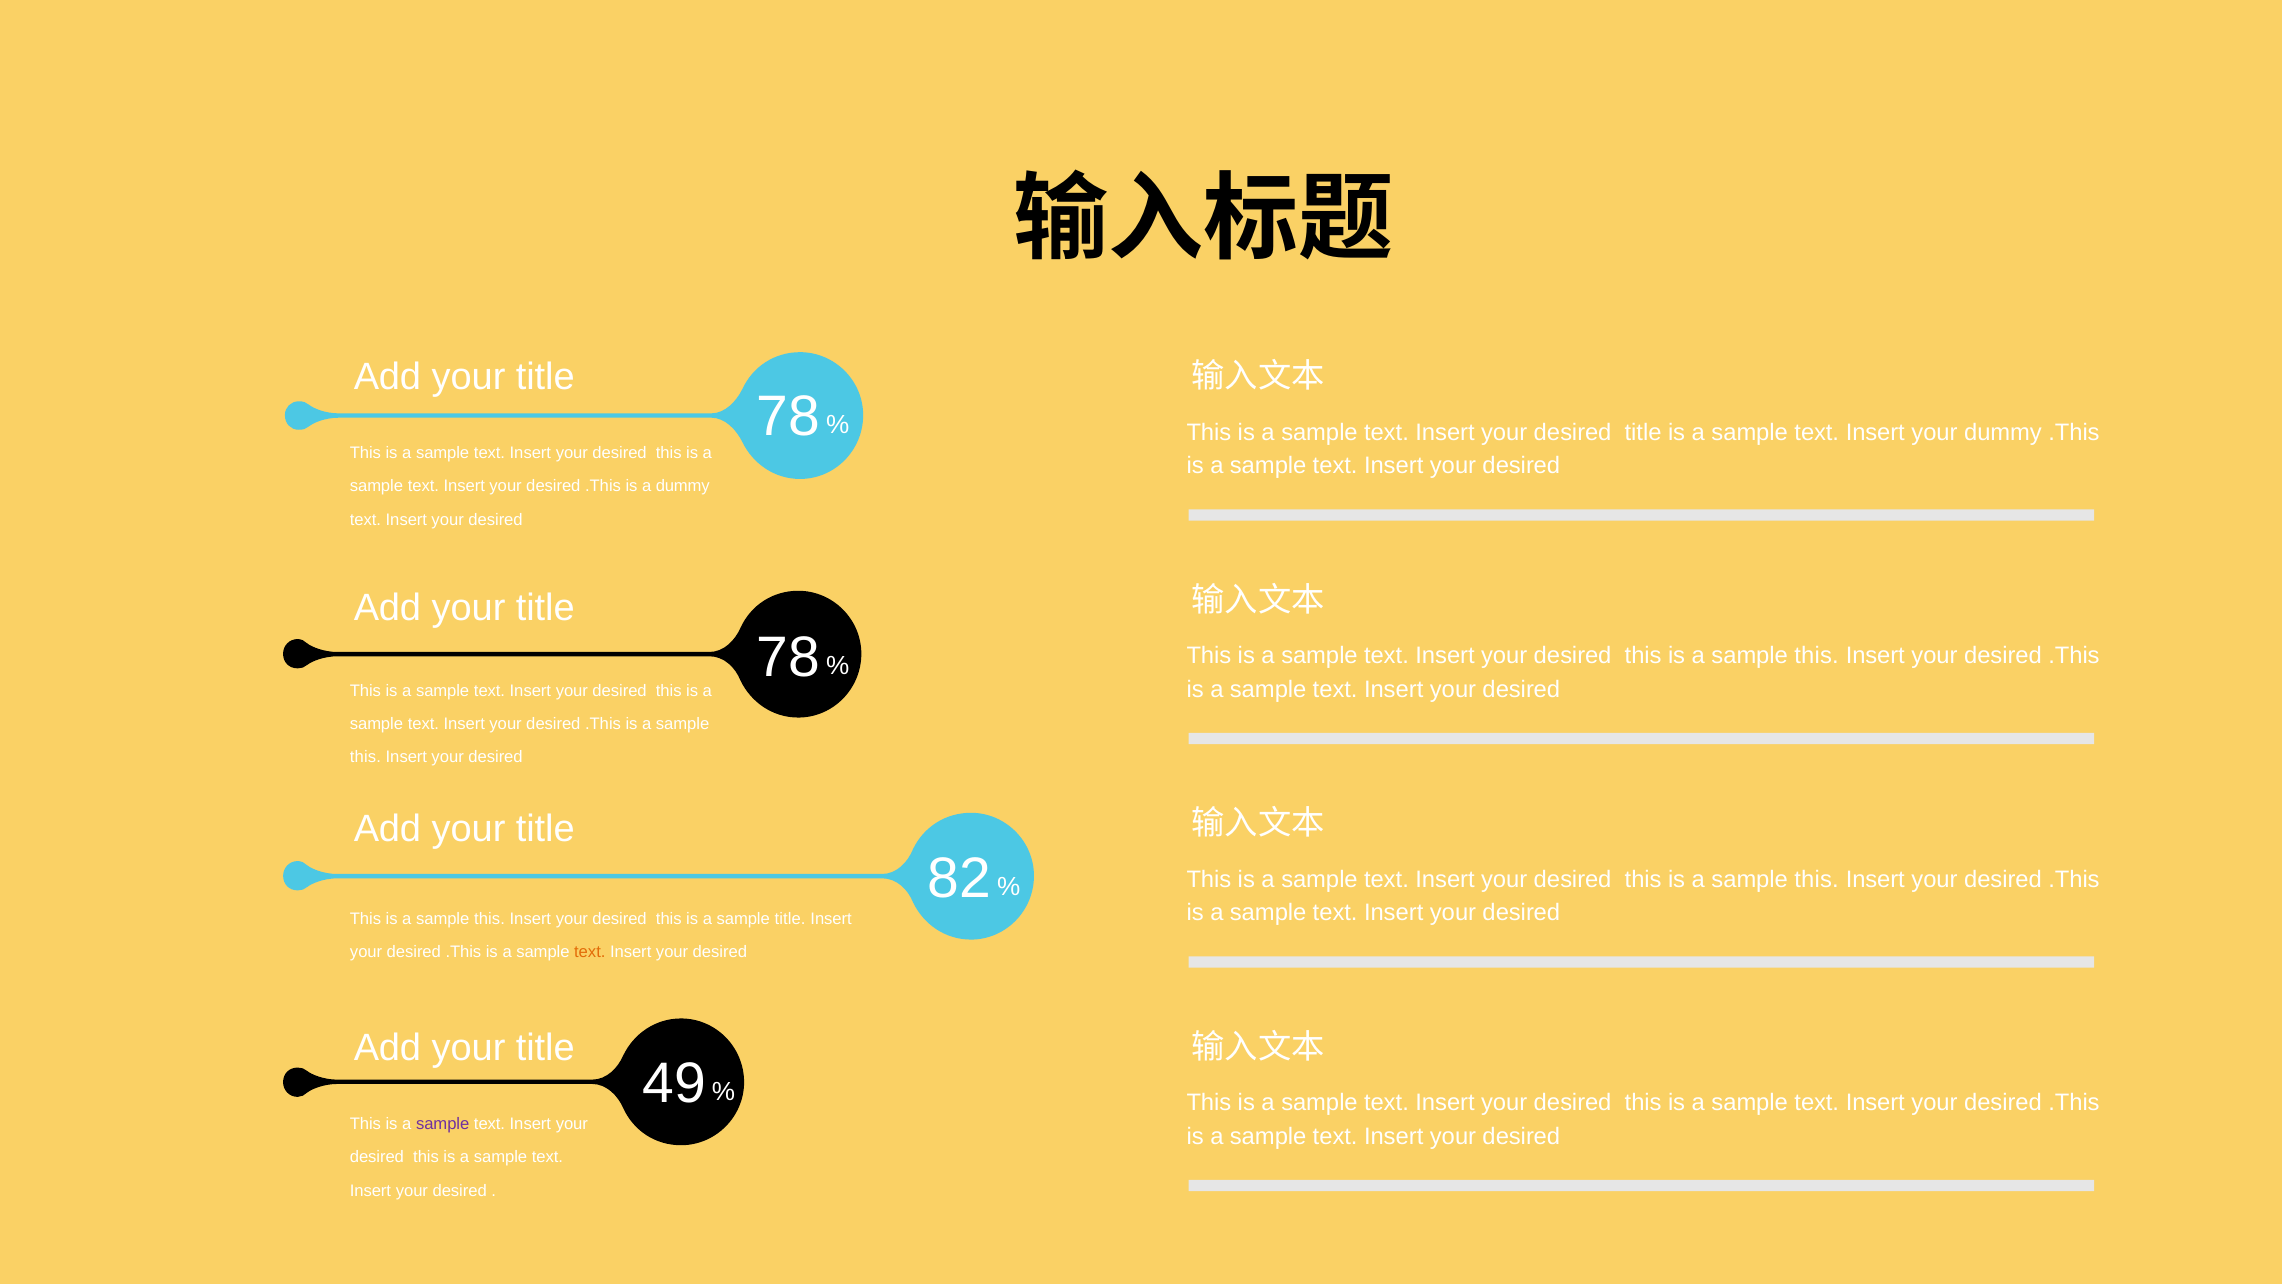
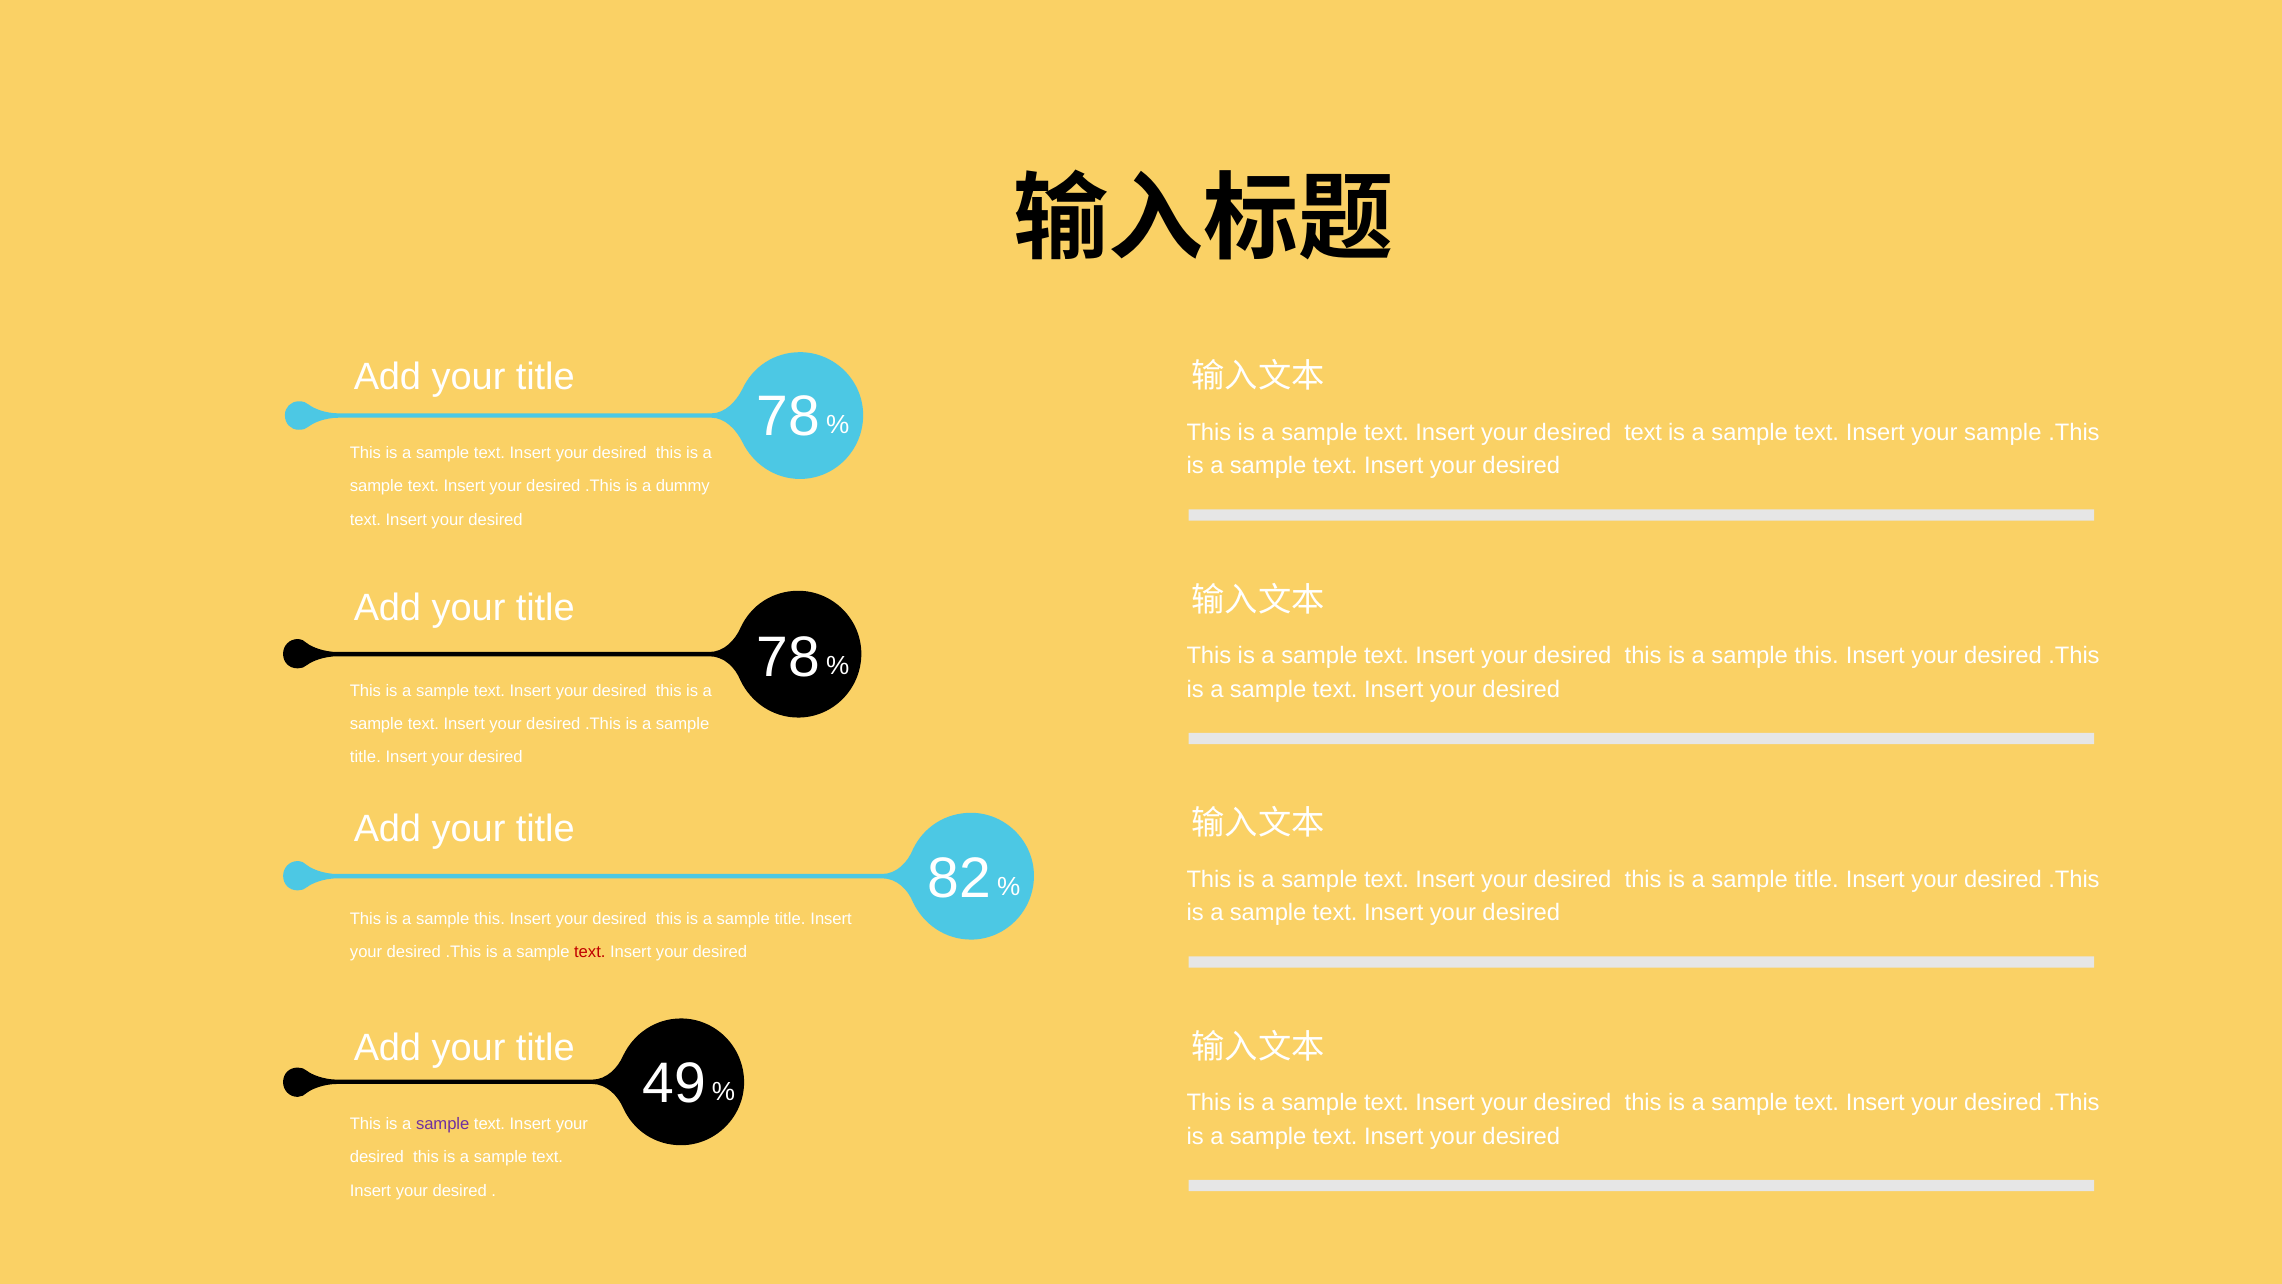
desired title: title -> text
your dummy: dummy -> sample
this at (365, 757): this -> title
this at (1817, 879): this -> title
text at (590, 952) colour: orange -> red
